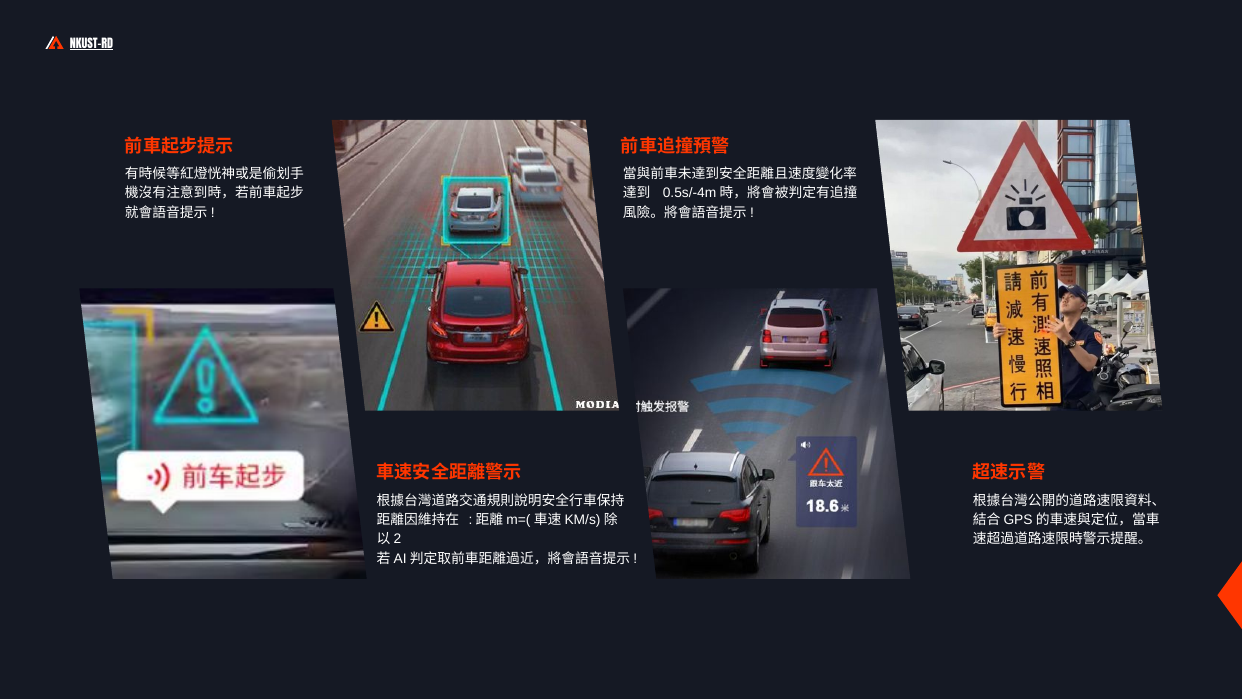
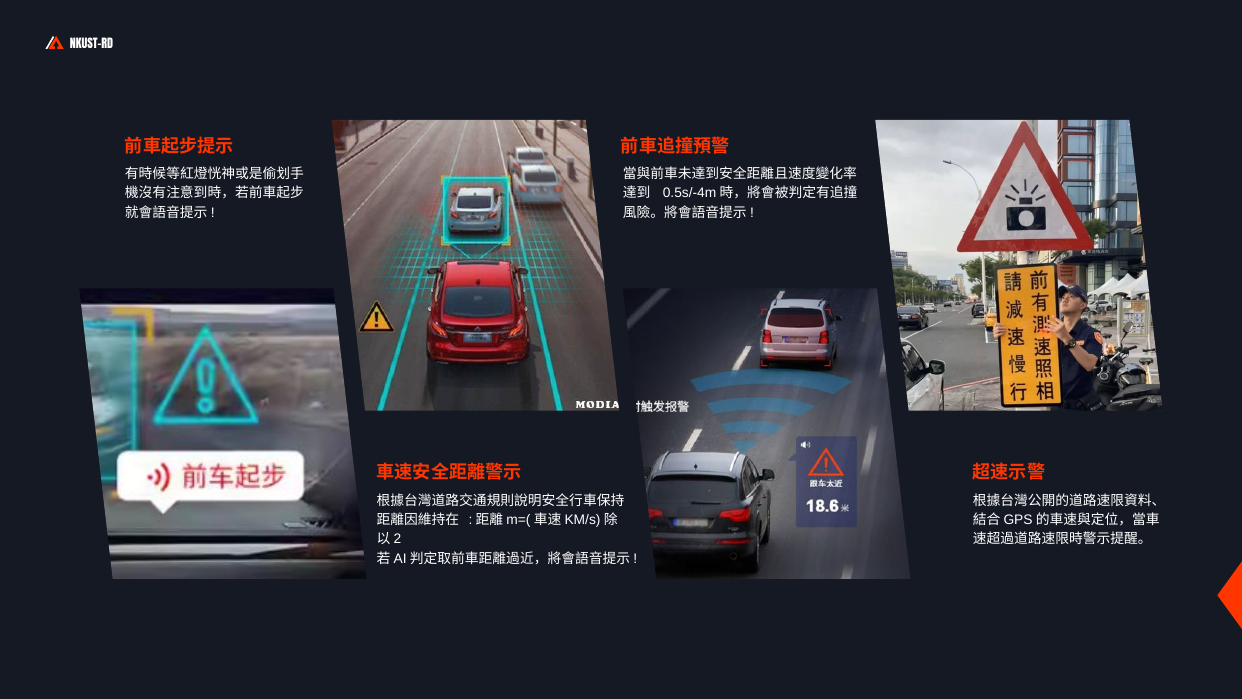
NKUST-RD underline: present -> none
